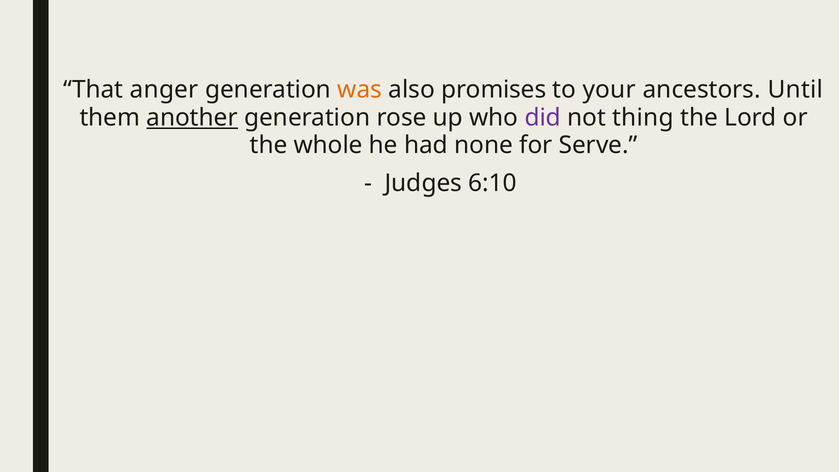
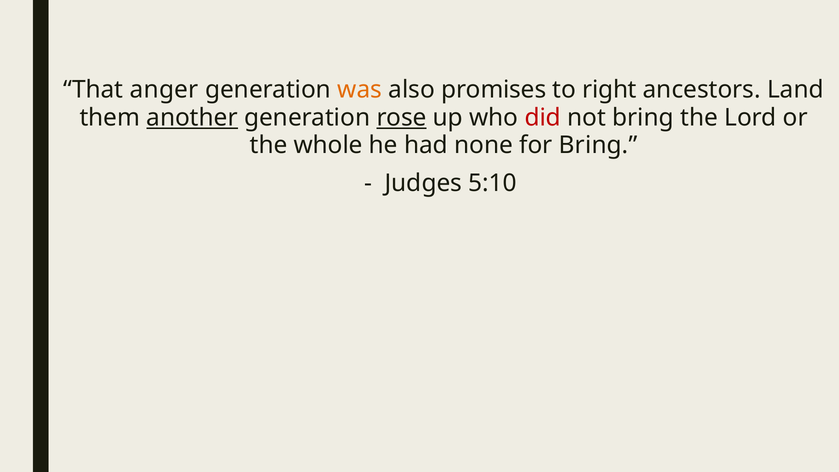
your: your -> right
Until: Until -> Land
rose underline: none -> present
did colour: purple -> red
not thing: thing -> bring
for Serve: Serve -> Bring
6:10: 6:10 -> 5:10
